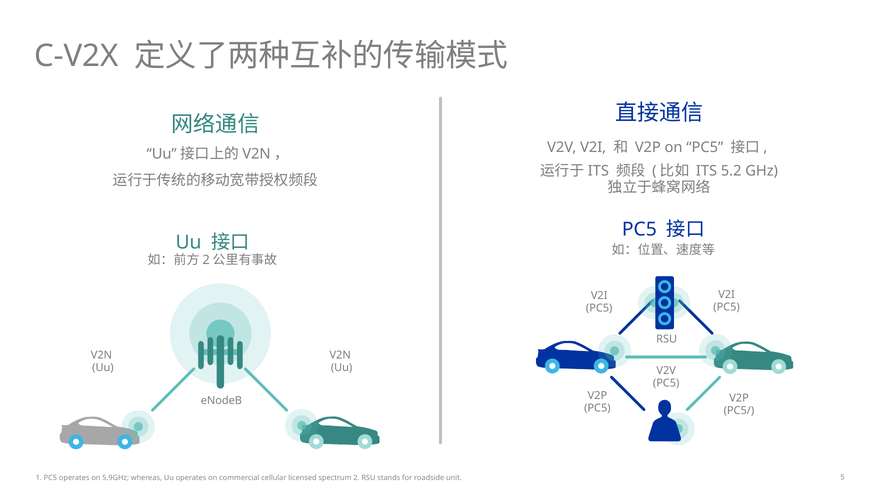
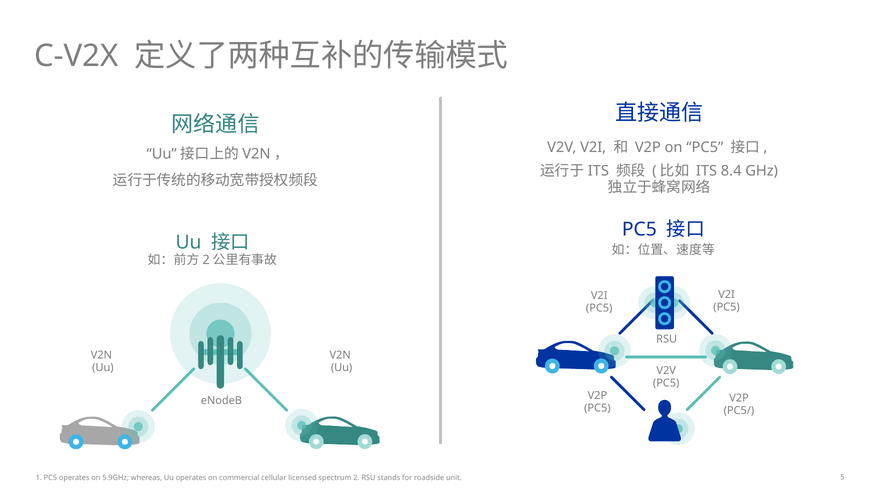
5.2: 5.2 -> 8.4
